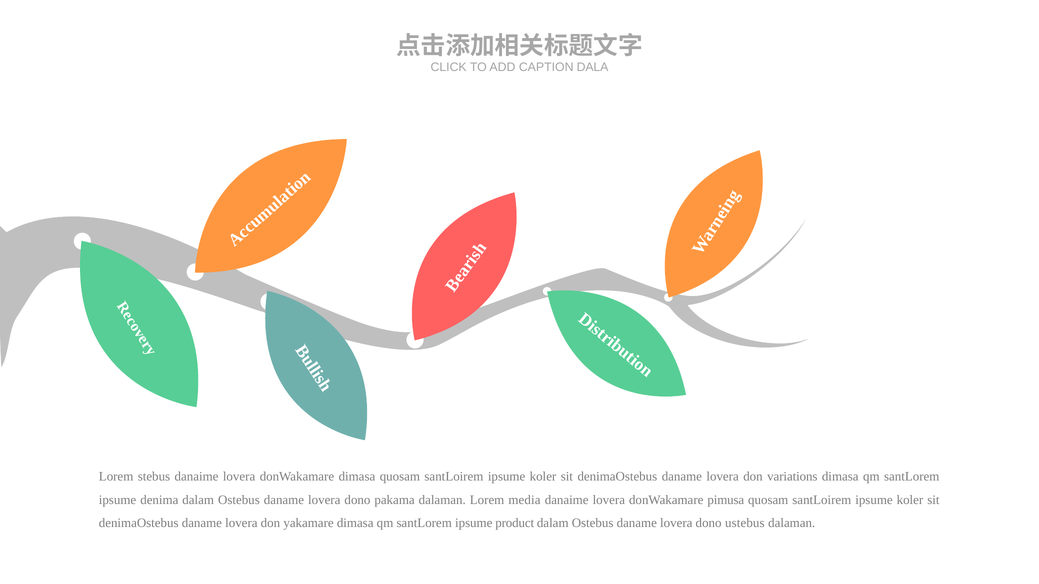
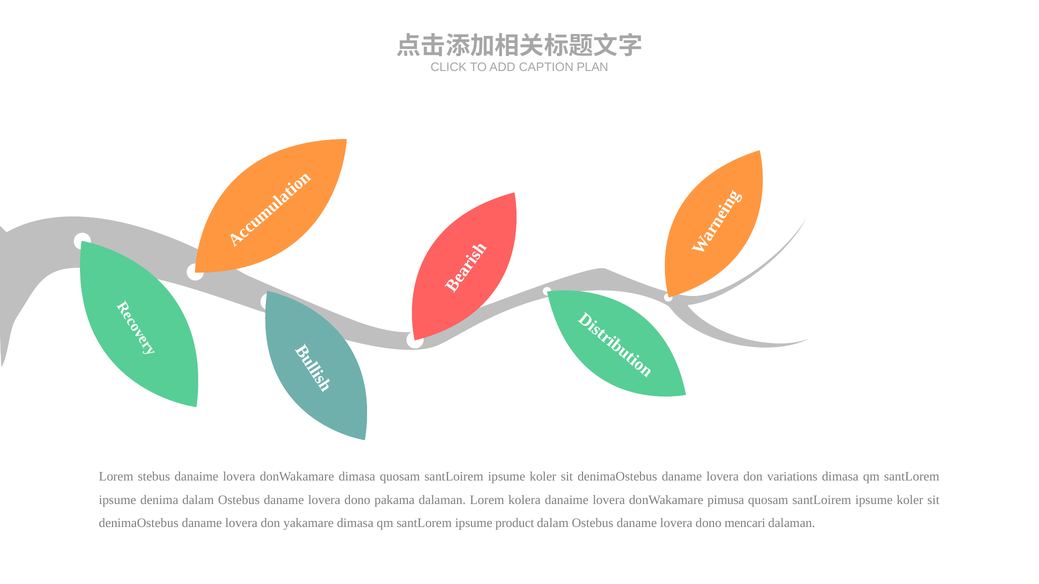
DALA: DALA -> PLAN
media: media -> kolera
ustebus: ustebus -> mencari
